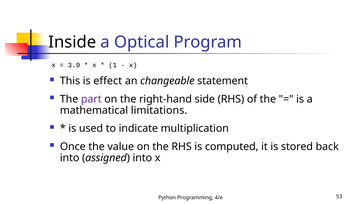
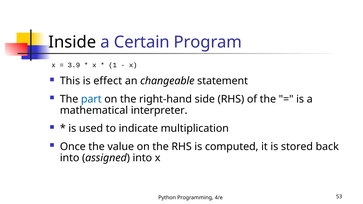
Optical: Optical -> Certain
part colour: purple -> blue
limitations: limitations -> interpreter
